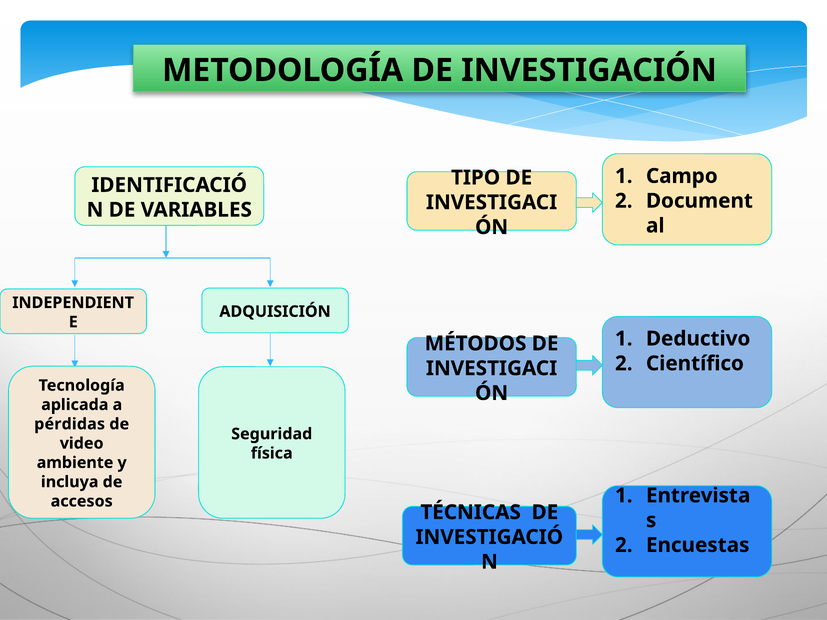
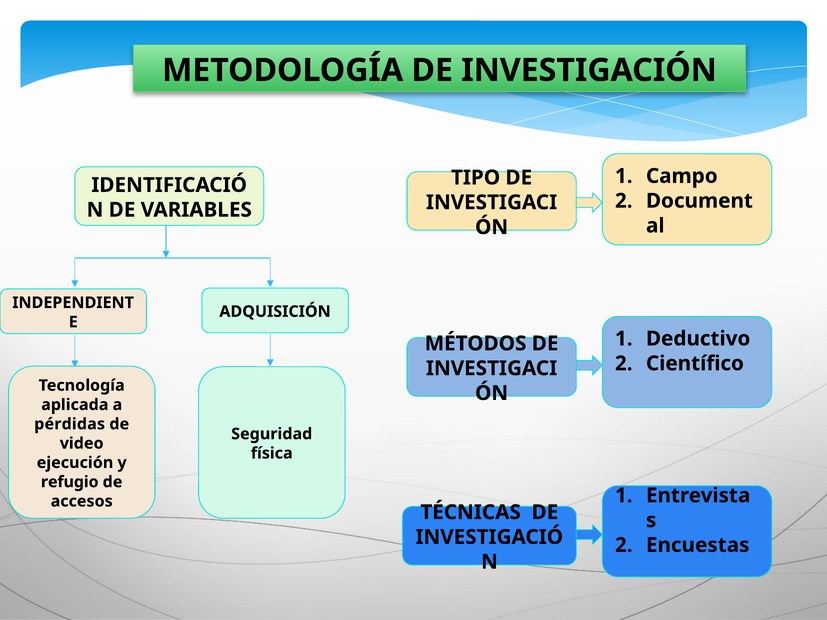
ambiente: ambiente -> ejecución
incluya: incluya -> refugio
